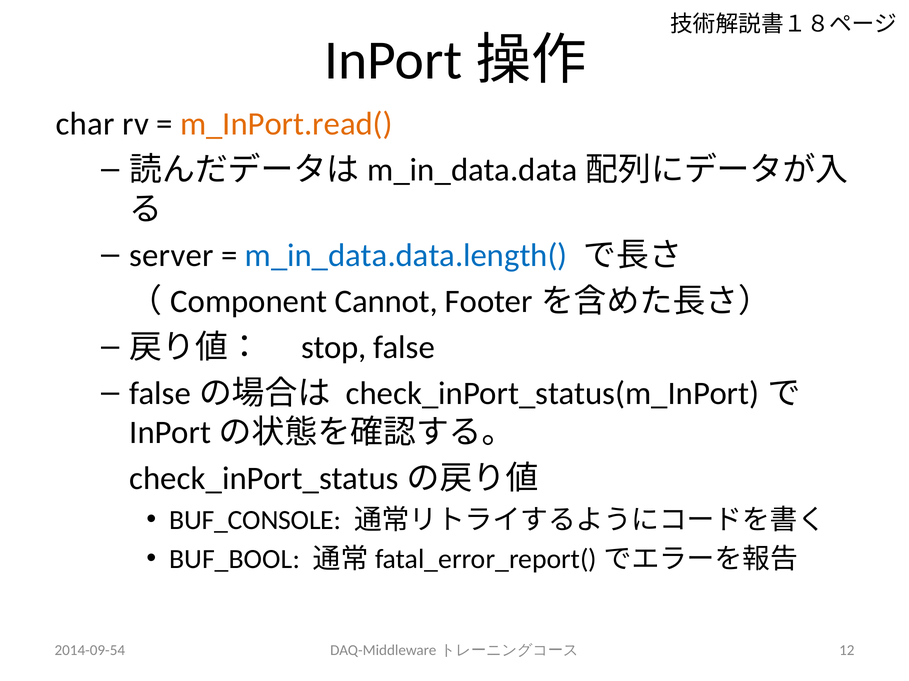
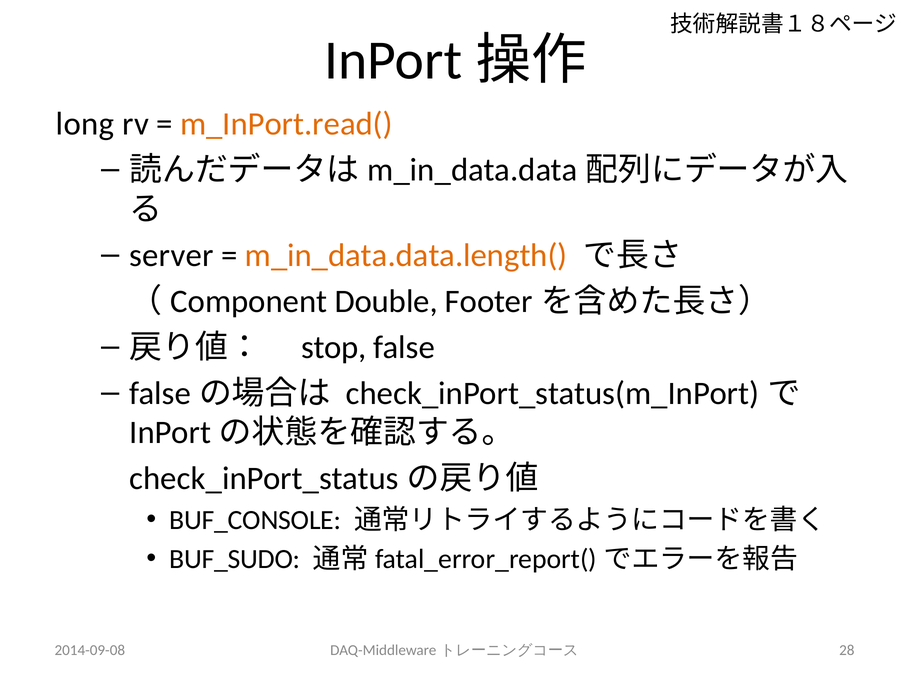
char: char -> long
m_in_data.data.length( colour: blue -> orange
Cannot: Cannot -> Double
BUF_BOOL: BUF_BOOL -> BUF_SUDO
2014-09-54: 2014-09-54 -> 2014-09-08
12: 12 -> 28
